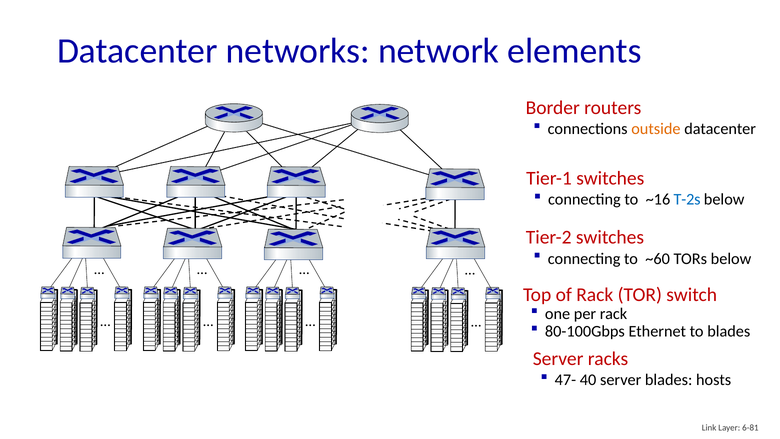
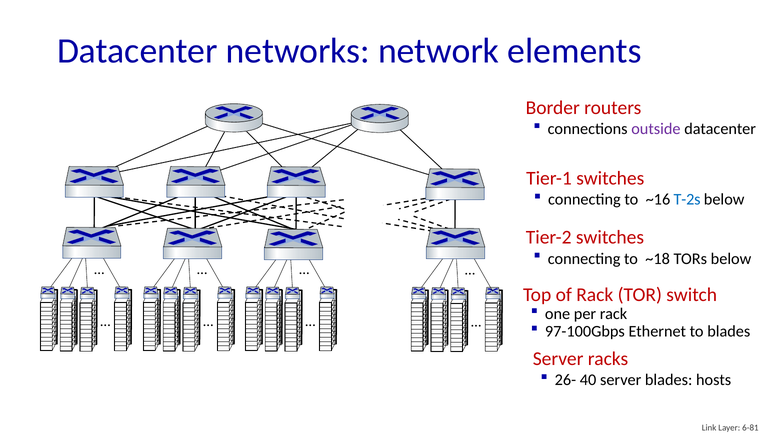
outside colour: orange -> purple
~60: ~60 -> ~18
80-100Gbps: 80-100Gbps -> 97-100Gbps
47-: 47- -> 26-
